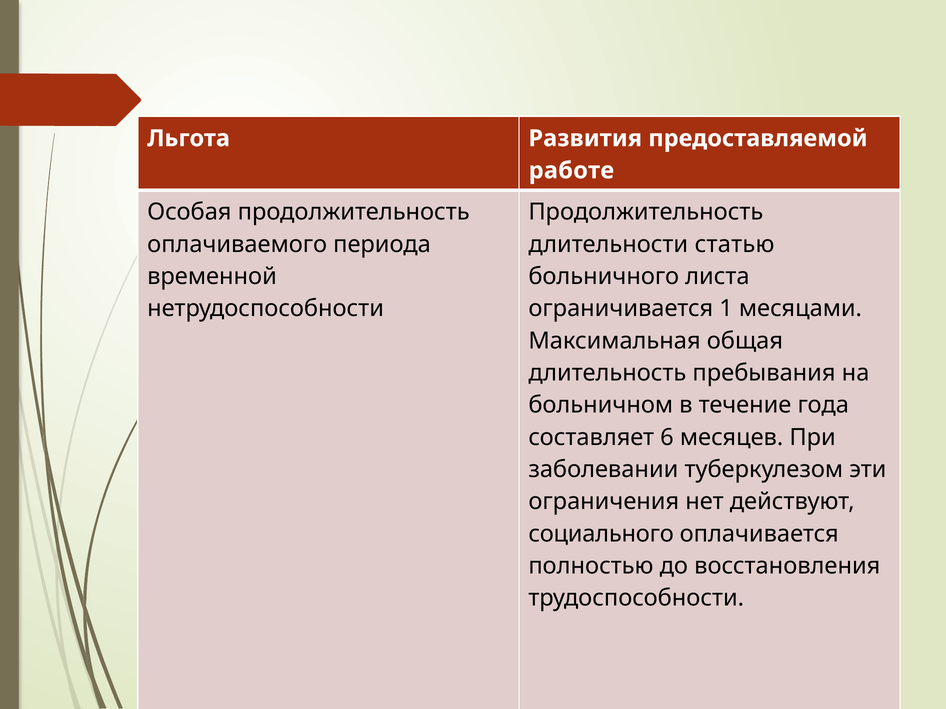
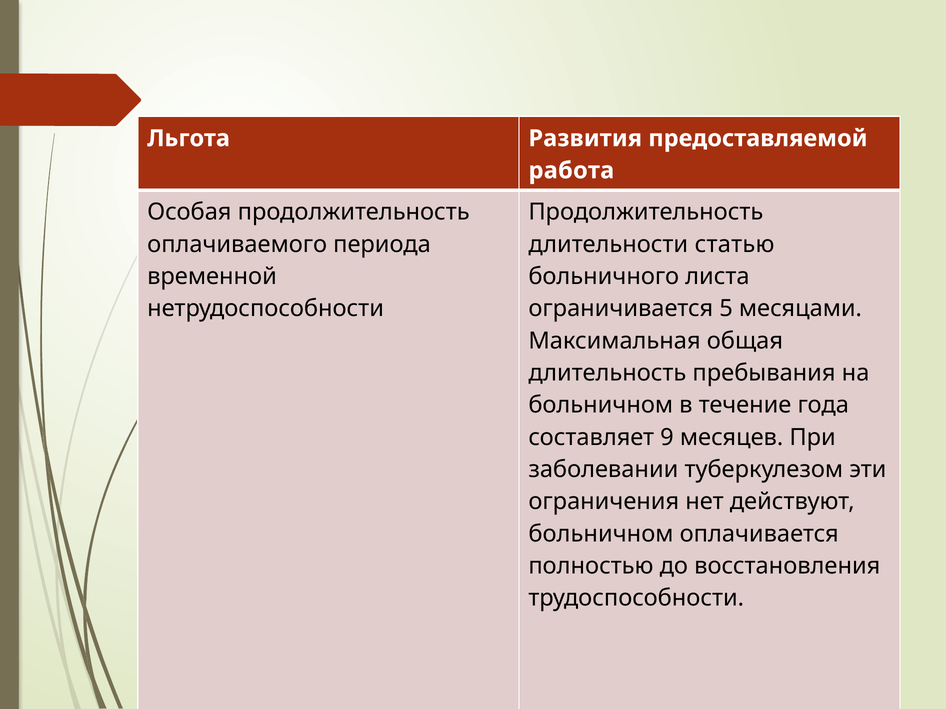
работе: работе -> работа
1: 1 -> 5
6: 6 -> 9
социального at (601, 534): социального -> больничном
